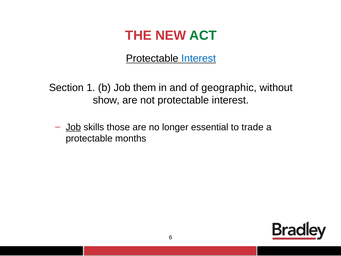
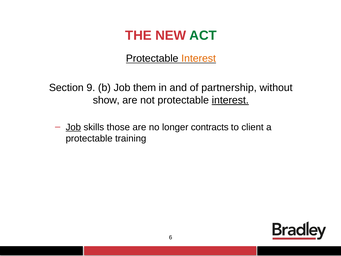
Interest at (199, 58) colour: blue -> orange
1: 1 -> 9
geographic: geographic -> partnership
interest at (230, 100) underline: none -> present
essential: essential -> contracts
trade: trade -> client
months: months -> training
